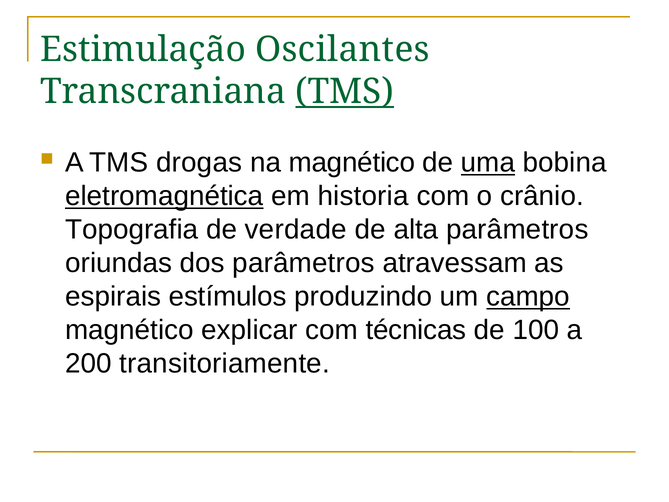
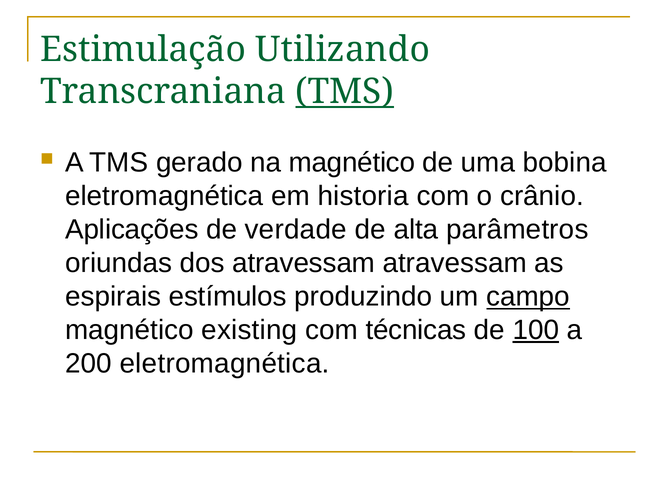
Oscilantes: Oscilantes -> Utilizando
drogas: drogas -> gerado
uma underline: present -> none
eletromagnética at (164, 196) underline: present -> none
Topografia: Topografia -> Aplicações
dos parâmetros: parâmetros -> atravessam
explicar: explicar -> existing
100 underline: none -> present
200 transitoriamente: transitoriamente -> eletromagnética
